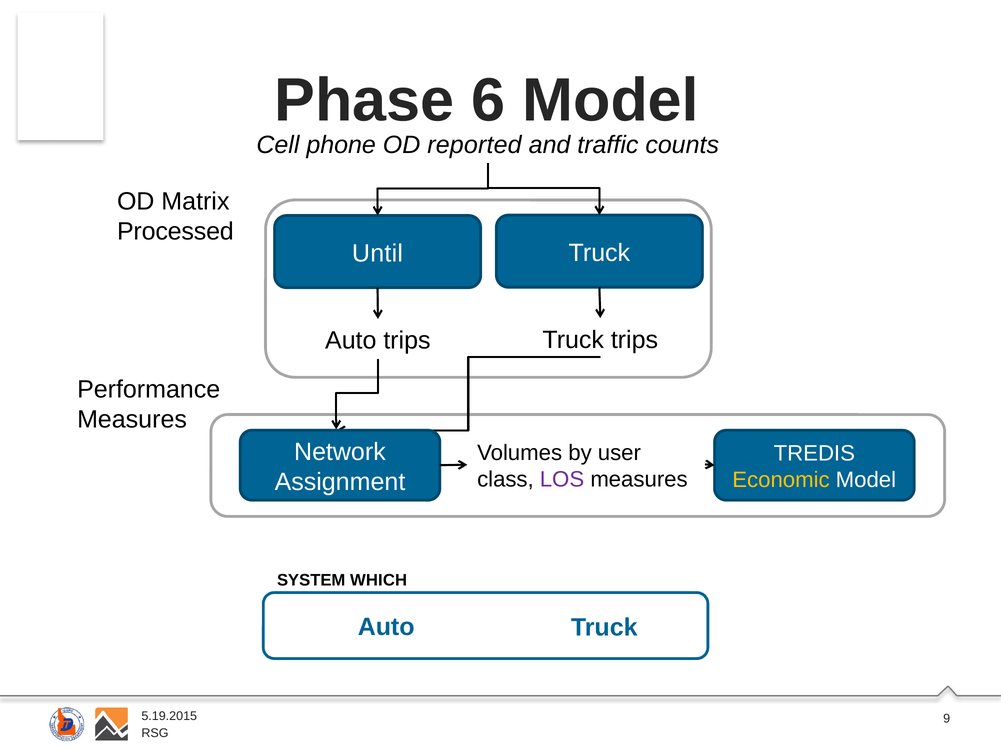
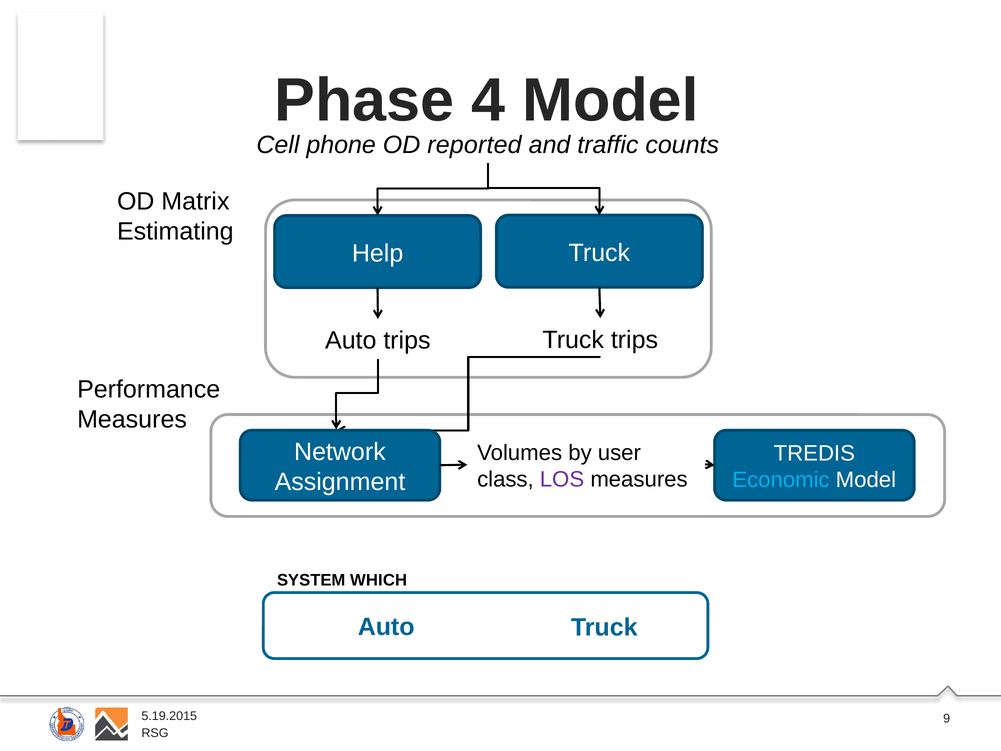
6: 6 -> 4
Processed: Processed -> Estimating
Until: Until -> Help
Economic colour: yellow -> light blue
